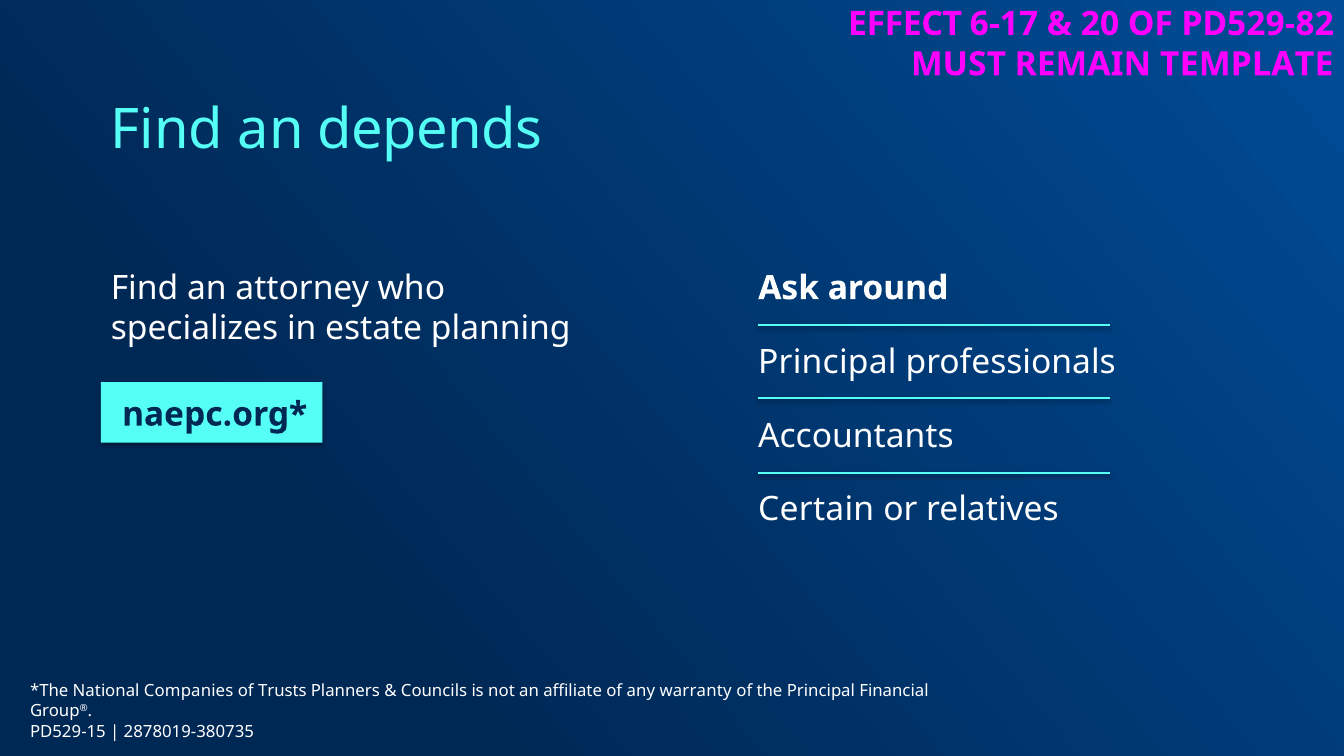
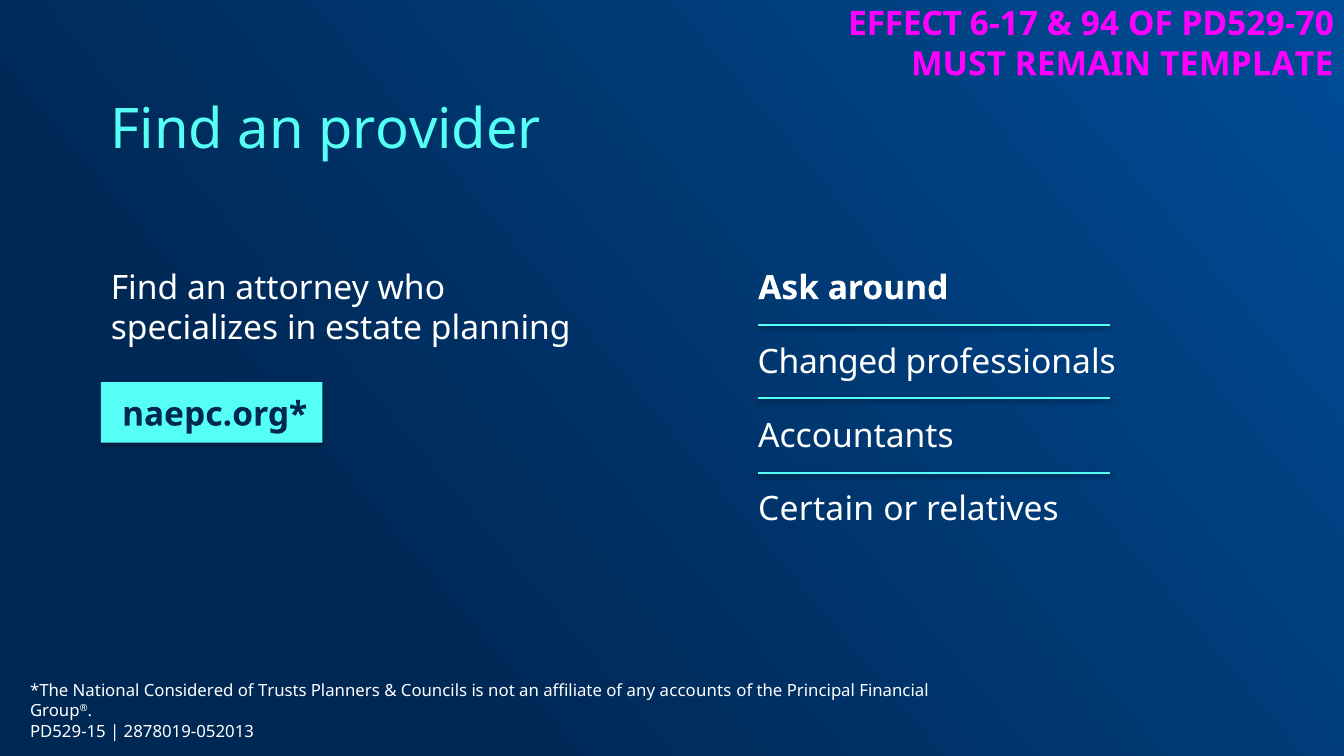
20: 20 -> 94
PD529-82: PD529-82 -> PD529-70
depends: depends -> provider
Principal at (827, 362): Principal -> Changed
Companies: Companies -> Considered
warranty: warranty -> accounts
2878019-380735: 2878019-380735 -> 2878019-052013
